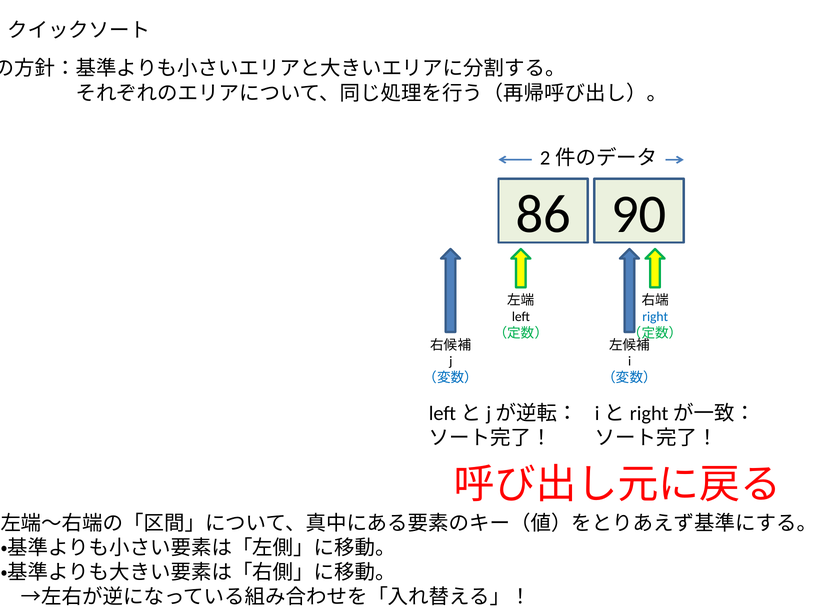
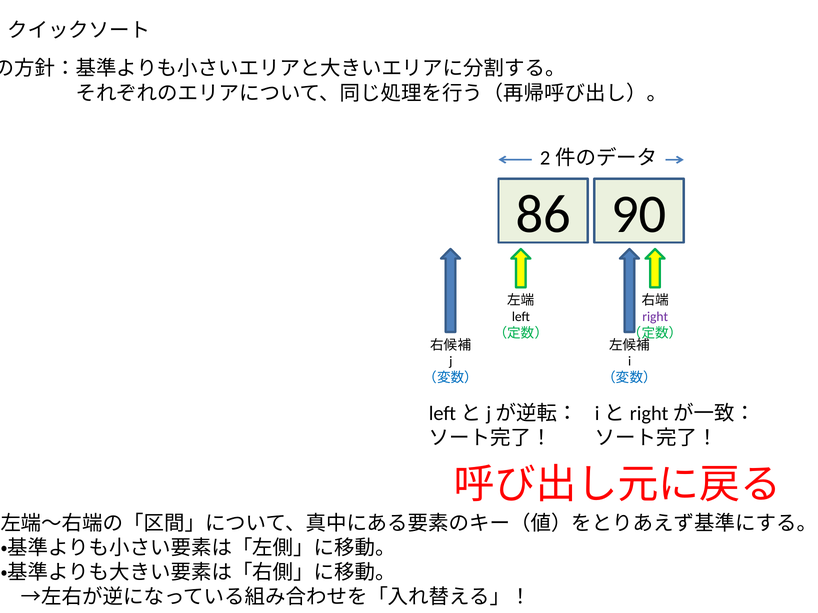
right colour: blue -> purple
